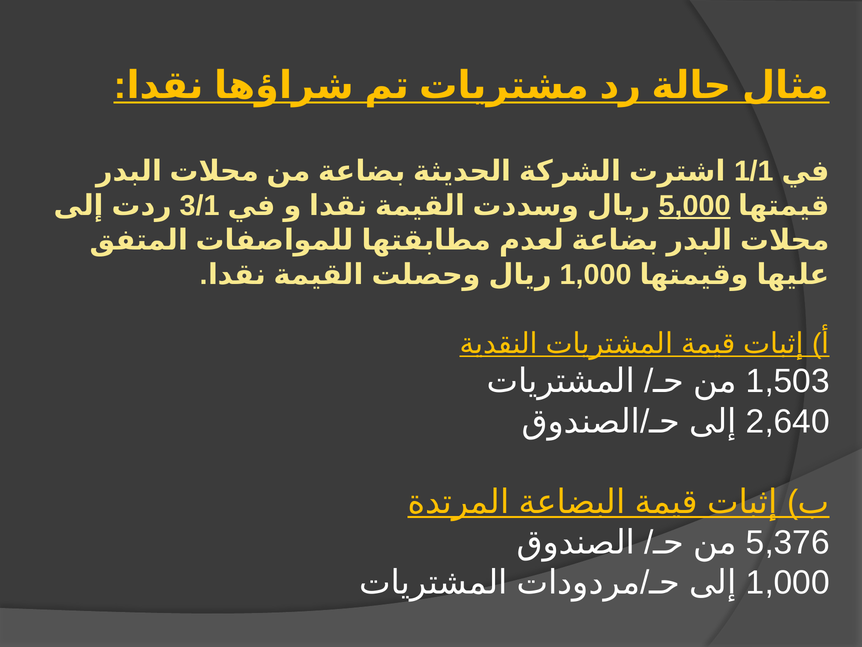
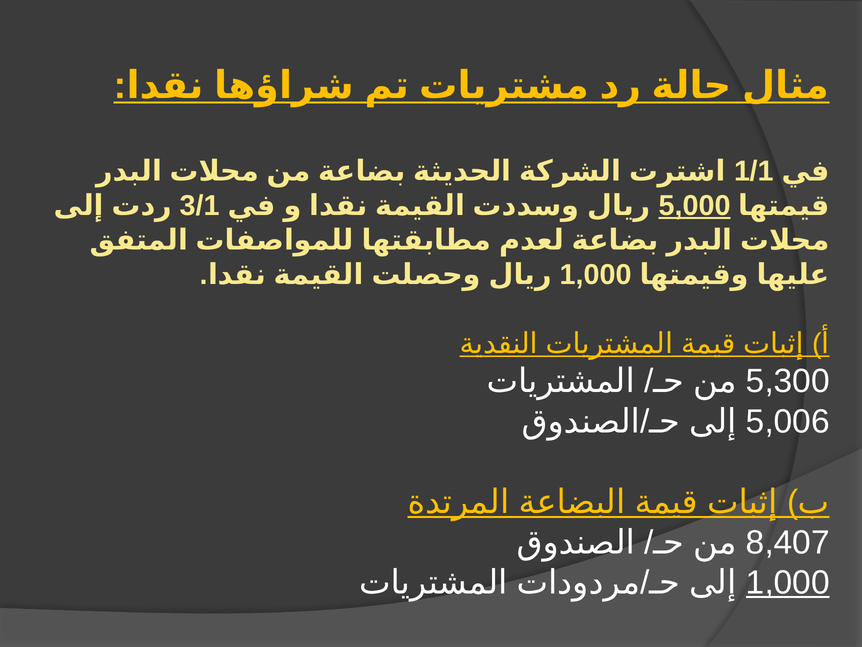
1,503: 1,503 -> 5,300
2,640: 2,640 -> 5,006
5,376: 5,376 -> 8,407
1,000 at (788, 582) underline: none -> present
